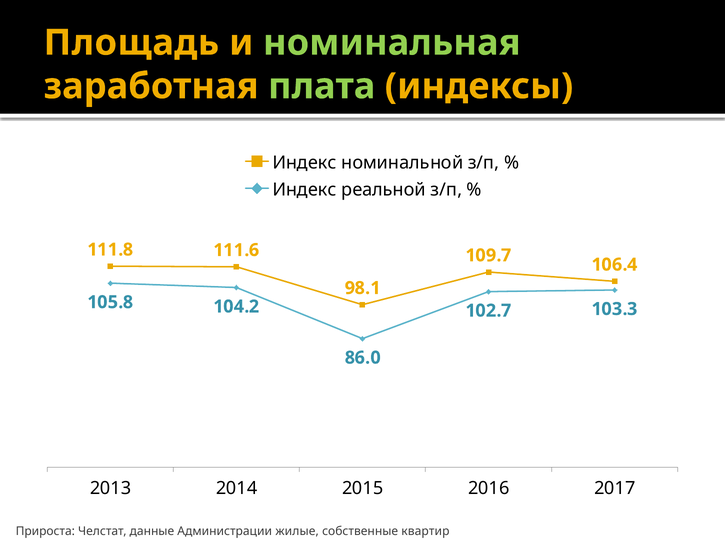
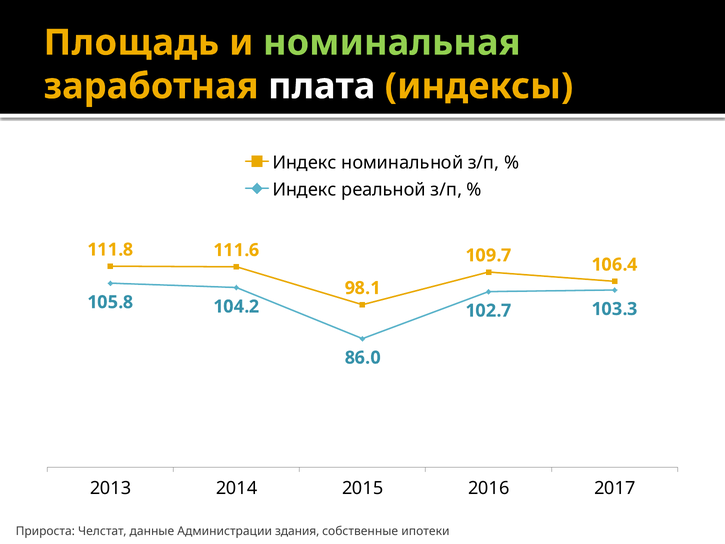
плата colour: light green -> white
жилые: жилые -> здания
квартир: квартир -> ипотеки
